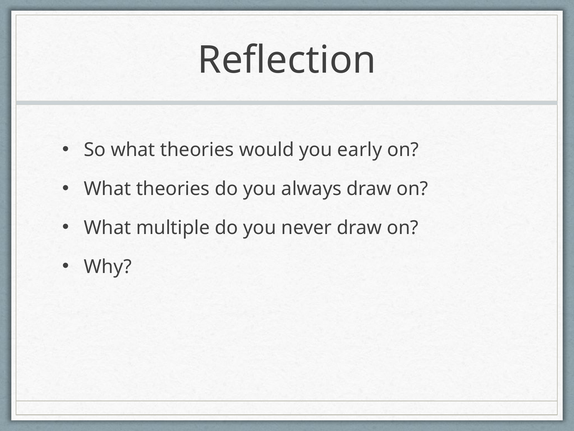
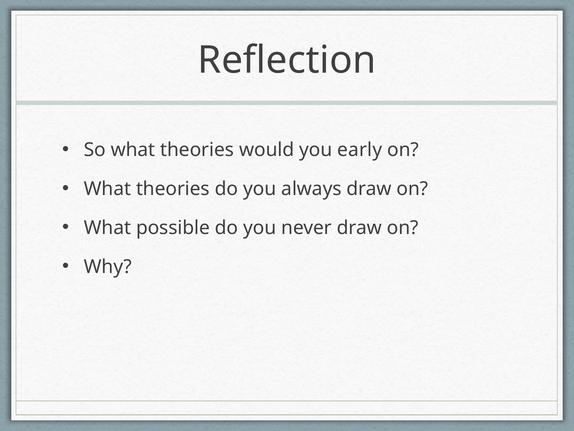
multiple: multiple -> possible
